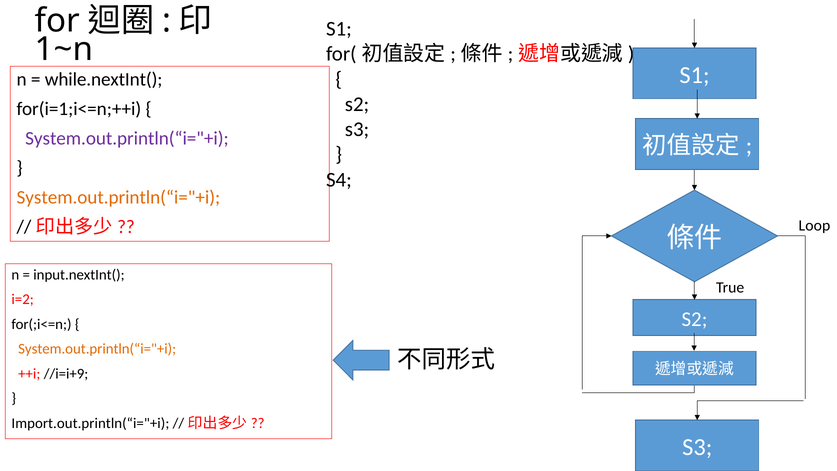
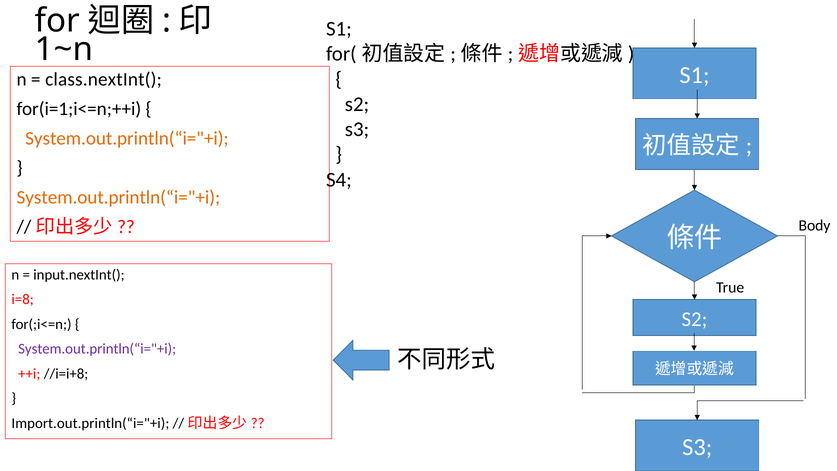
while.nextInt(: while.nextInt( -> class.nextInt(
System.out.println(“i="+i at (127, 138) colour: purple -> orange
Loop: Loop -> Body
i=2: i=2 -> i=8
System.out.println(“i="+i at (97, 349) colour: orange -> purple
//i=i+9: //i=i+9 -> //i=i+8
